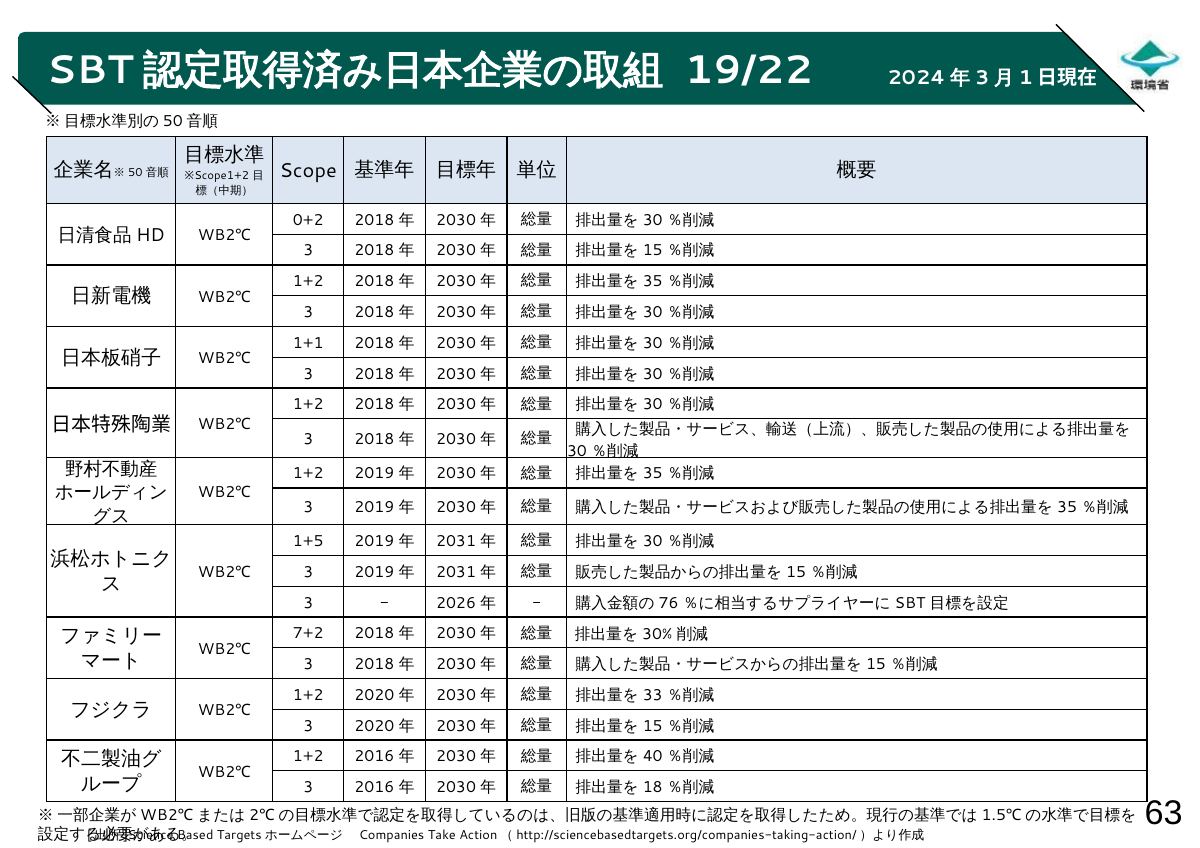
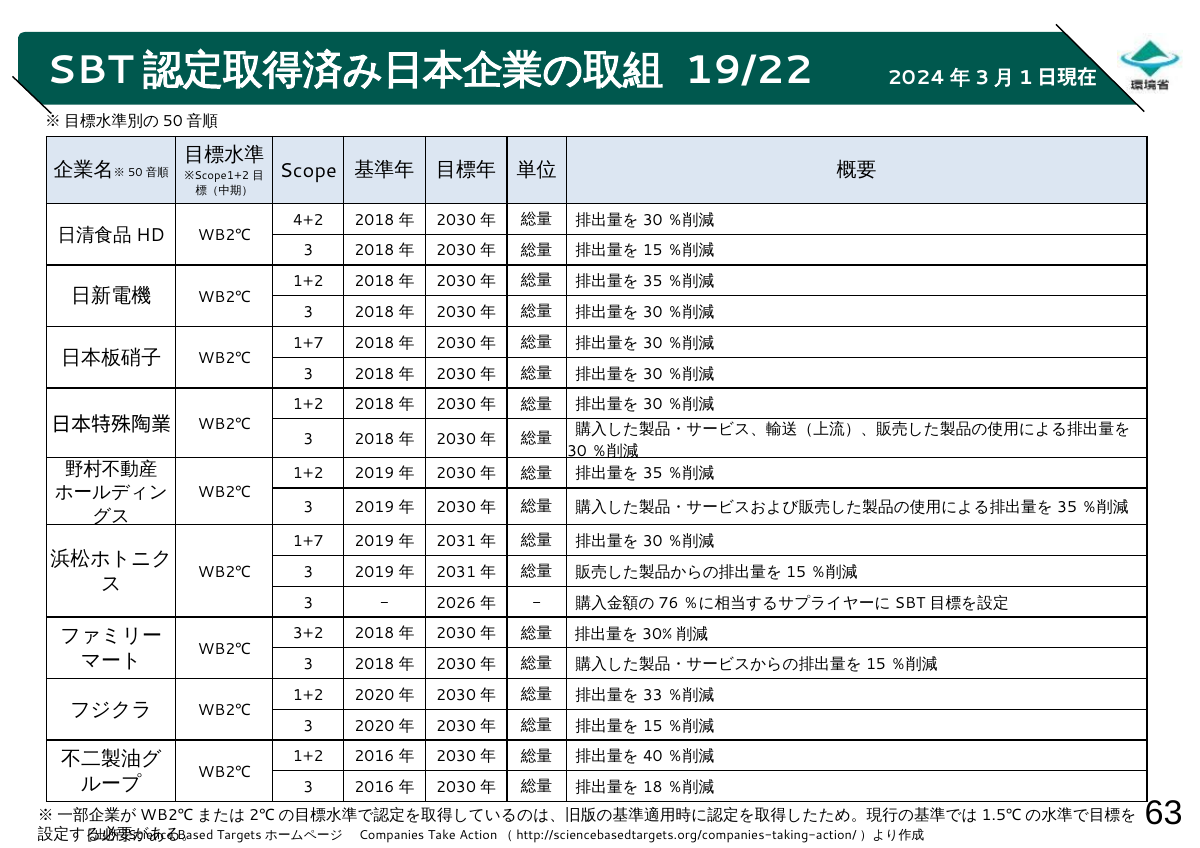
0+2: 0+2 -> 4+2
1+1 at (308, 343): 1+1 -> 1+7
1+5 at (308, 542): 1+5 -> 1+7
7+2: 7+2 -> 3+2
